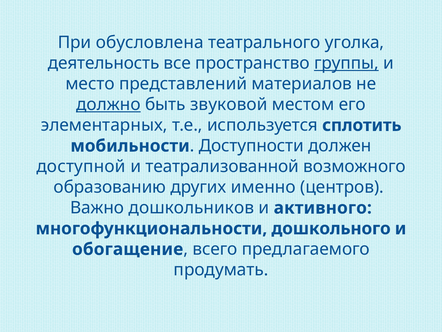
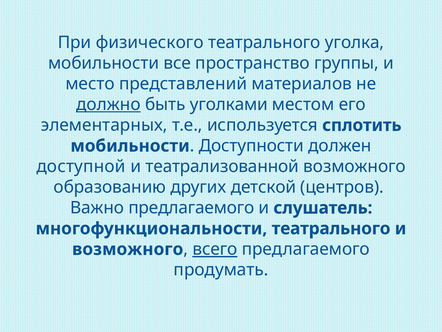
обусловлена: обусловлена -> физического
деятельность at (104, 63): деятельность -> мобильности
группы underline: present -> none
звуковой: звуковой -> уголками
именно: именно -> детской
Важно дошкольников: дошкольников -> предлагаемого
активного: активного -> слушатель
многофункциональности дошкольного: дошкольного -> театрального
обогащение at (128, 249): обогащение -> возможного
всего underline: none -> present
